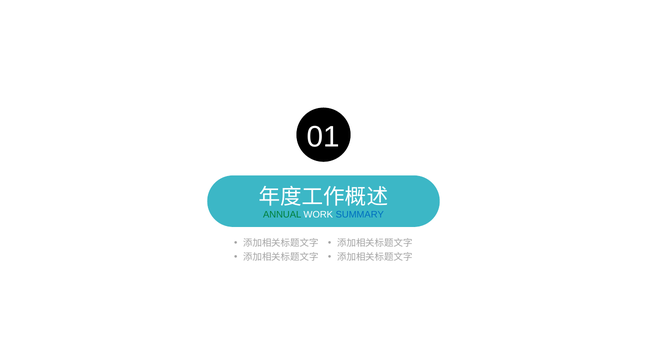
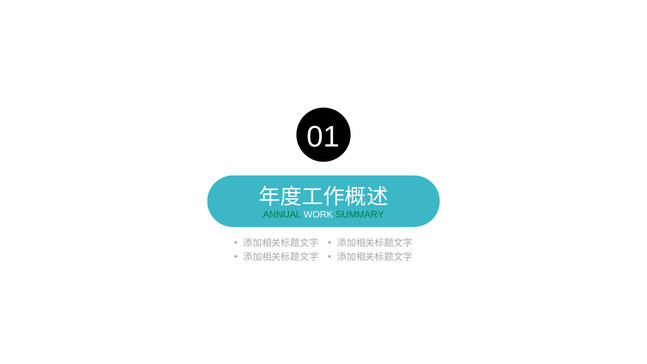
SUMMARY colour: blue -> green
